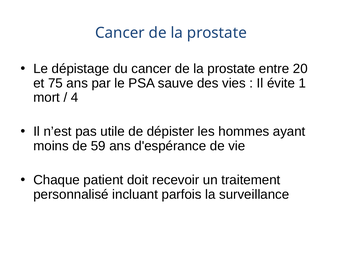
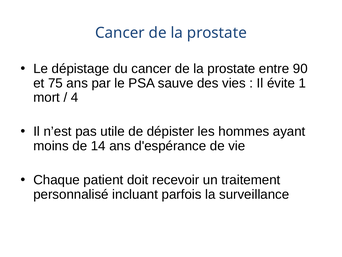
20: 20 -> 90
59: 59 -> 14
